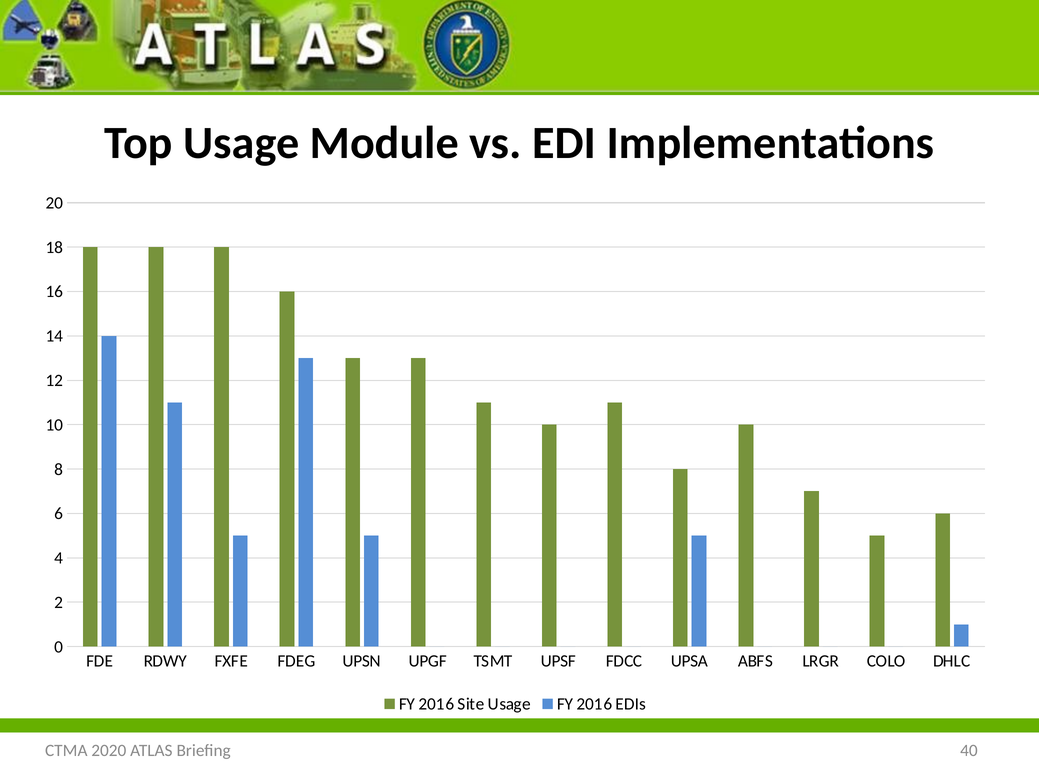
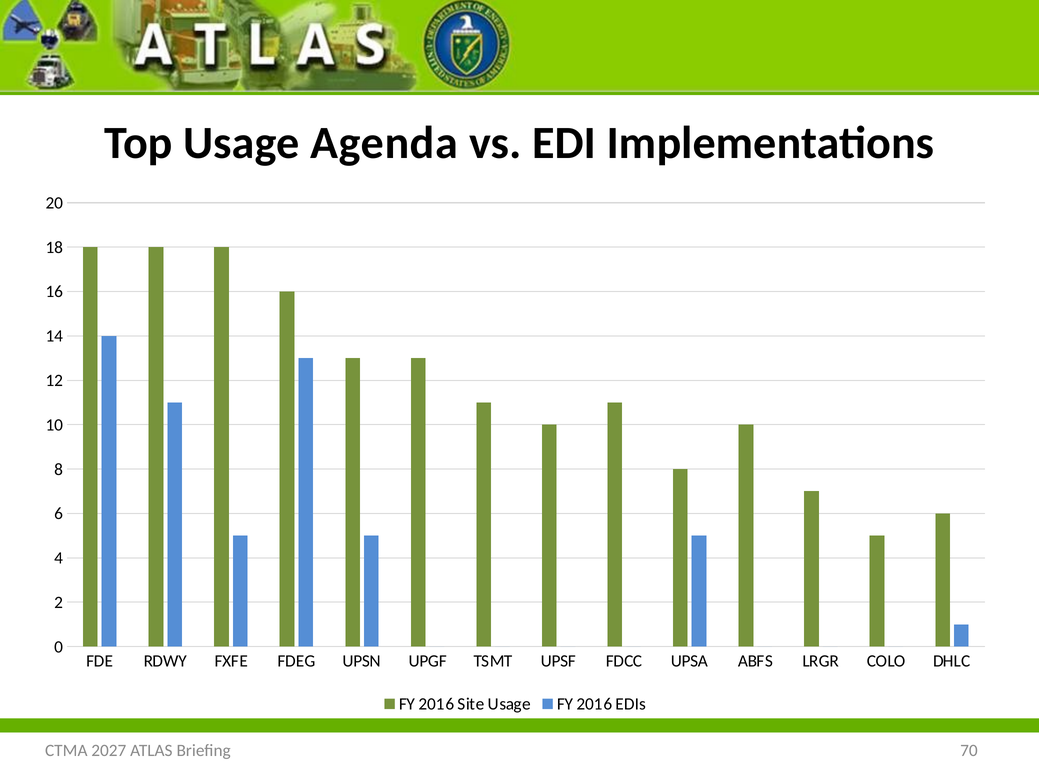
Module: Module -> Agenda
2020: 2020 -> 2027
40: 40 -> 70
